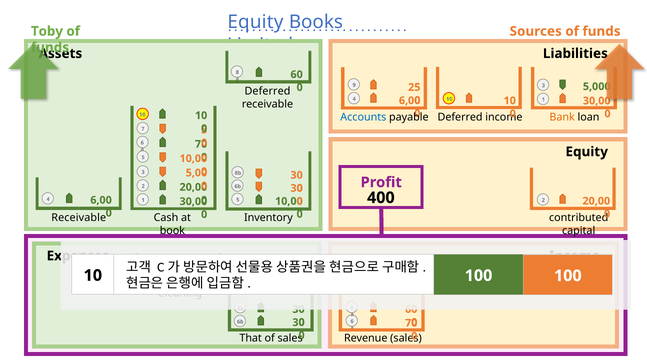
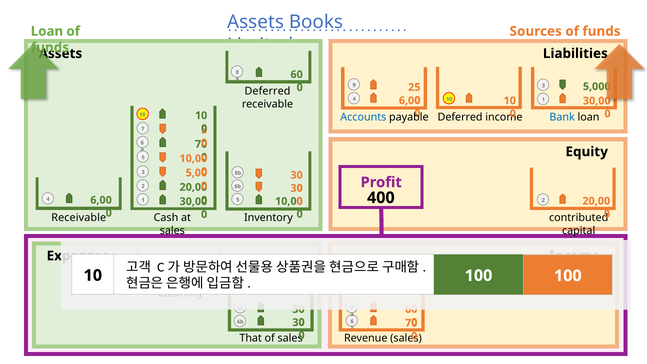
Equity at (255, 22): Equity -> Assets
Toby at (47, 31): Toby -> Loan
Bank colour: orange -> blue
book at (172, 231): book -> sales
